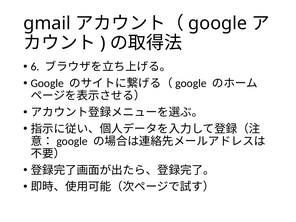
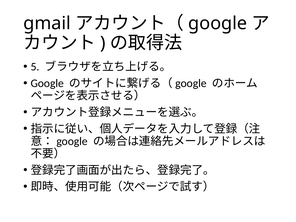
6: 6 -> 5
